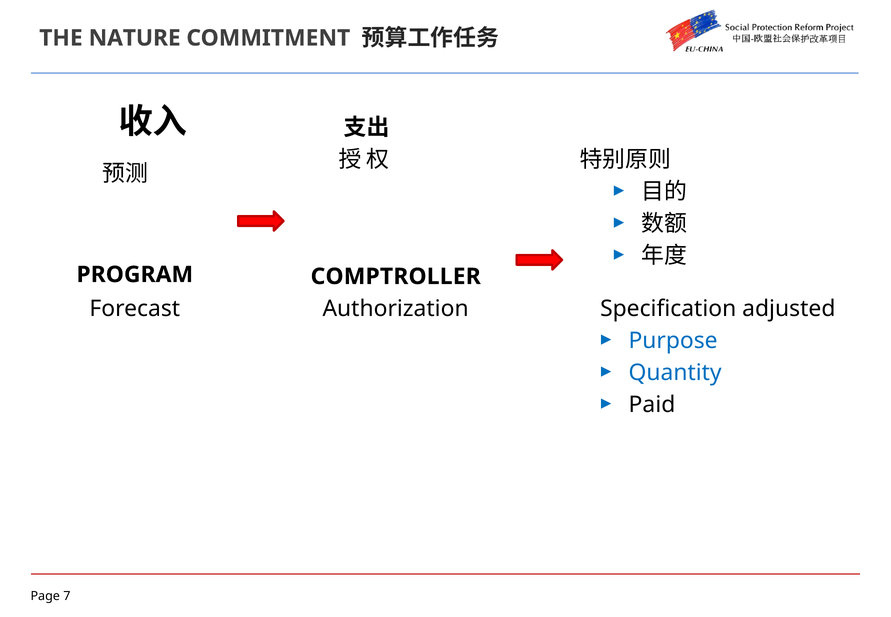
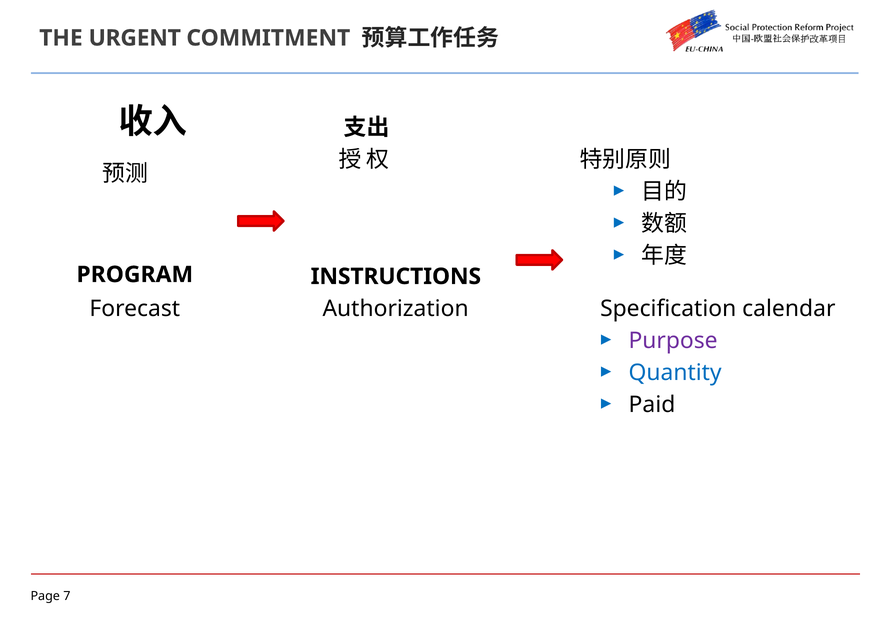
NATURE: NATURE -> URGENT
COMPTROLLER: COMPTROLLER -> INSTRUCTIONS
adjusted: adjusted -> calendar
Purpose colour: blue -> purple
